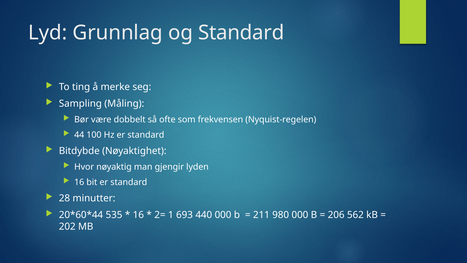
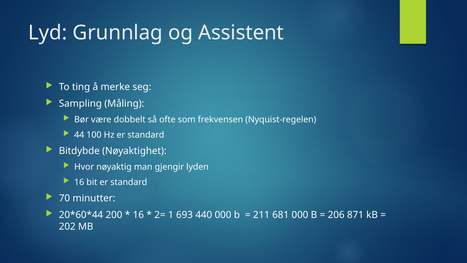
og Standard: Standard -> Assistent
28: 28 -> 70
535: 535 -> 200
980: 980 -> 681
562: 562 -> 871
